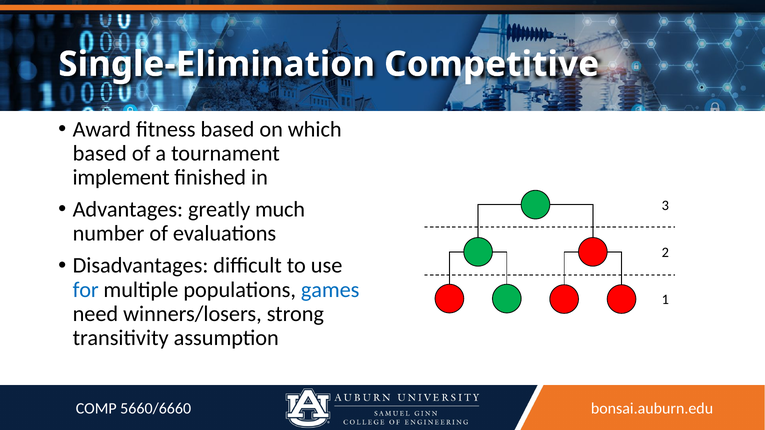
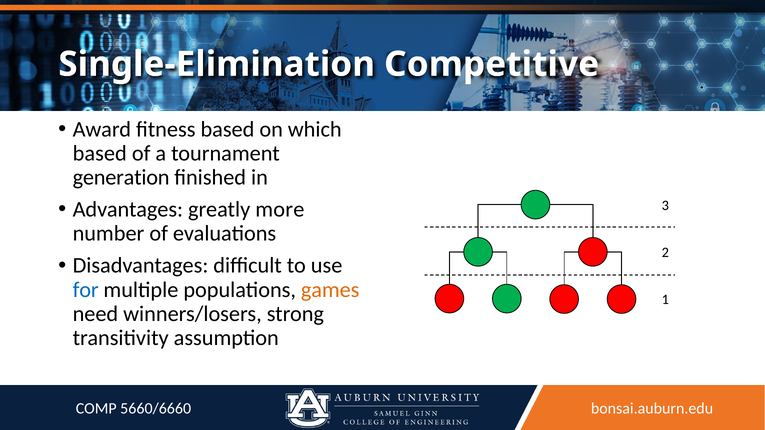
implement: implement -> generation
much: much -> more
games colour: blue -> orange
